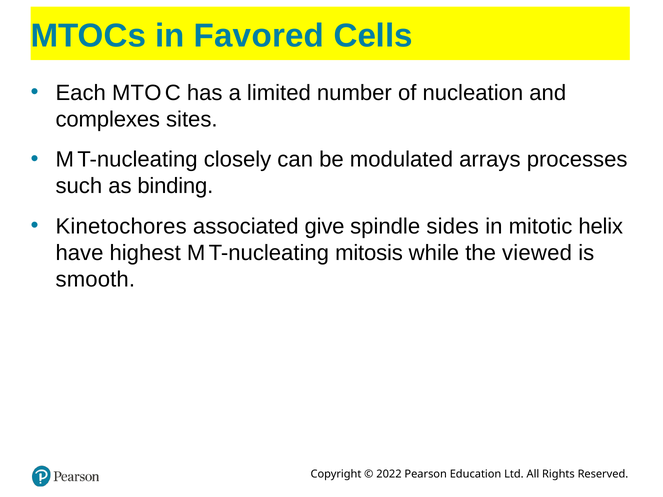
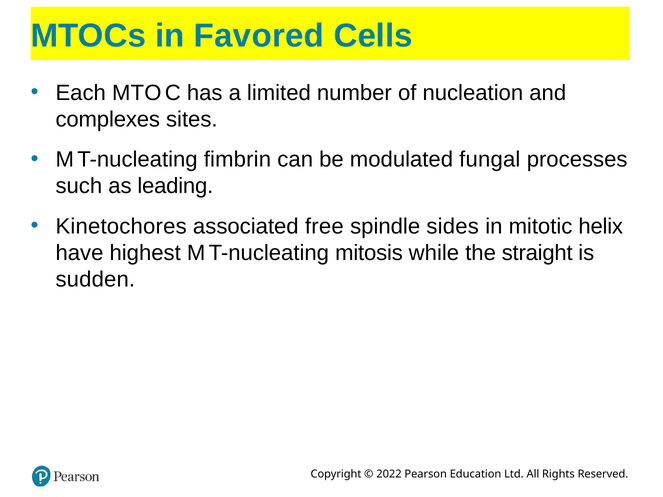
closely: closely -> fimbrin
arrays: arrays -> fungal
binding: binding -> leading
give: give -> free
viewed: viewed -> straight
smooth: smooth -> sudden
